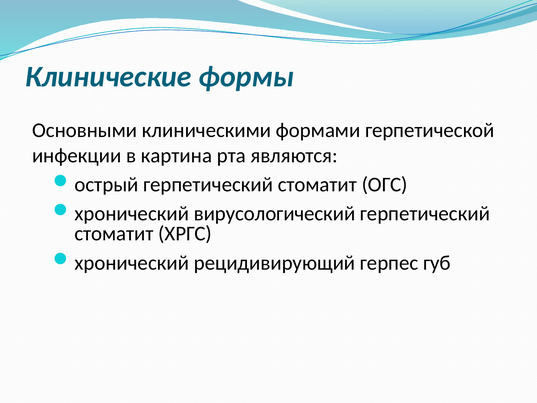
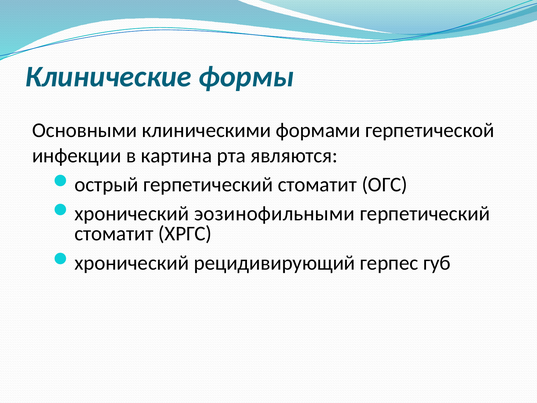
вирусологический: вирусологический -> эозинофильными
